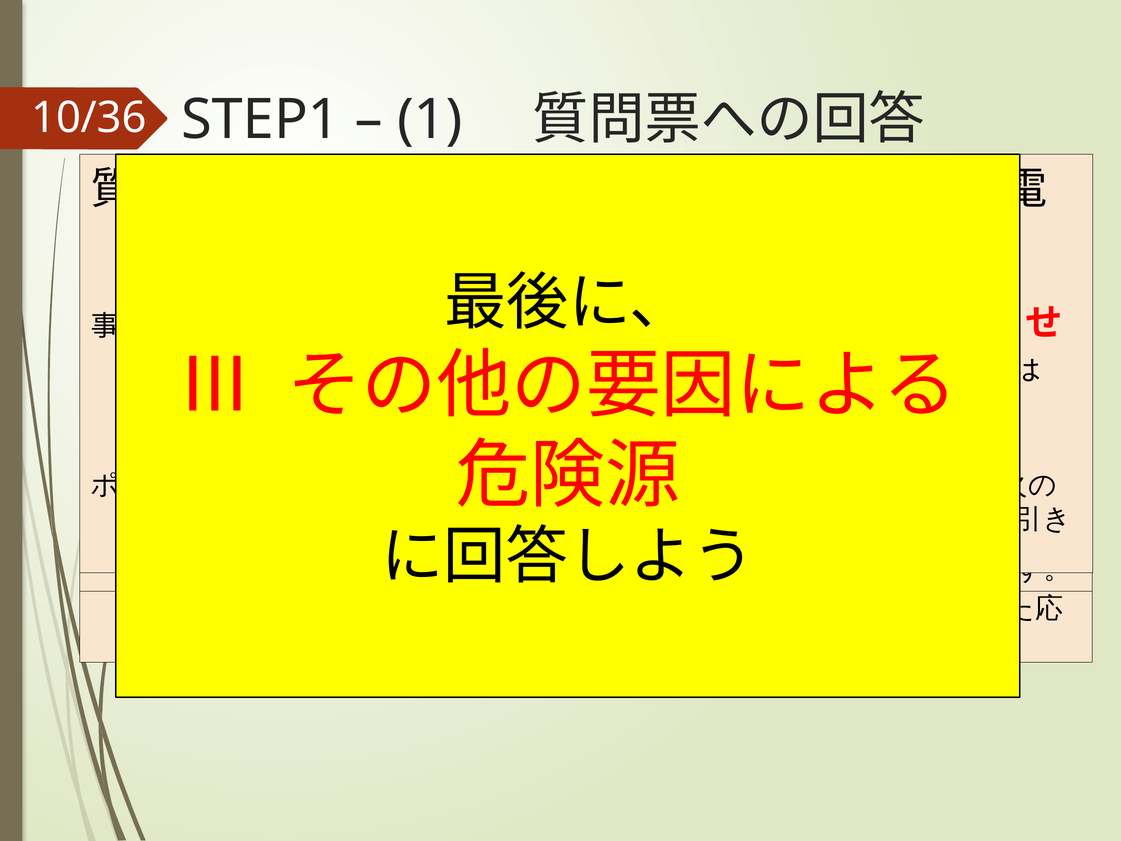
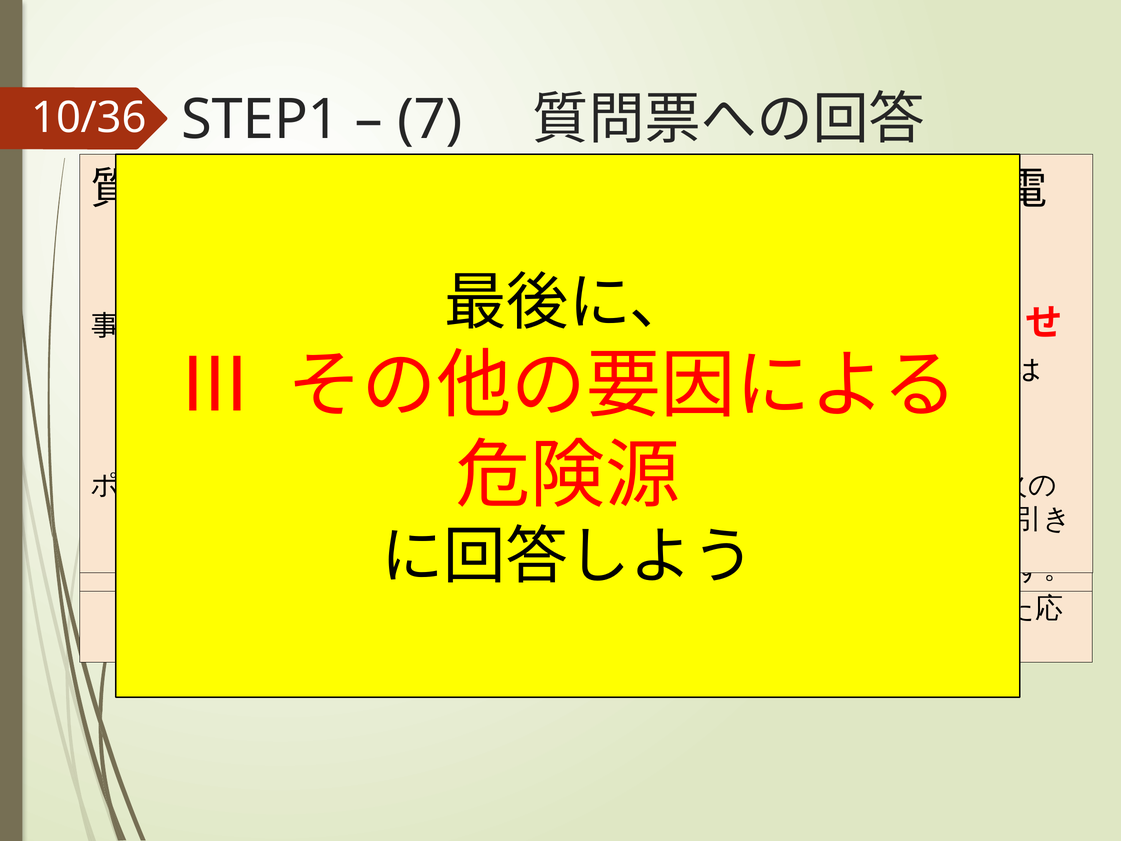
1: 1 -> 7
